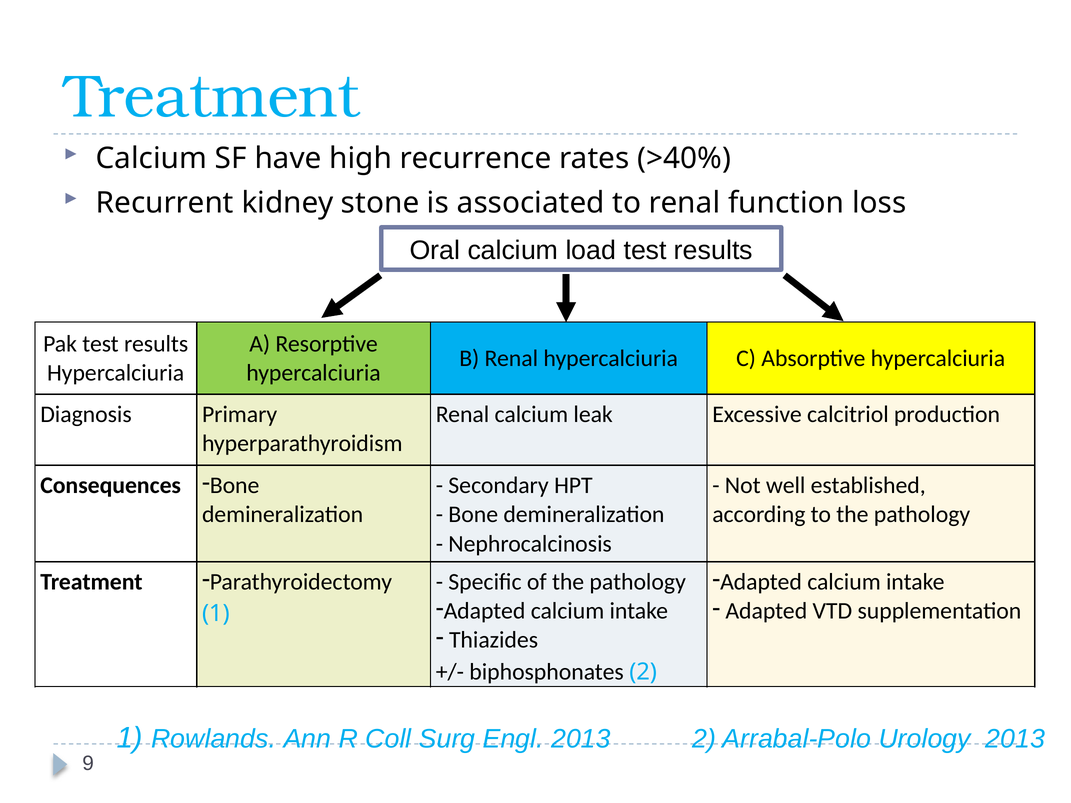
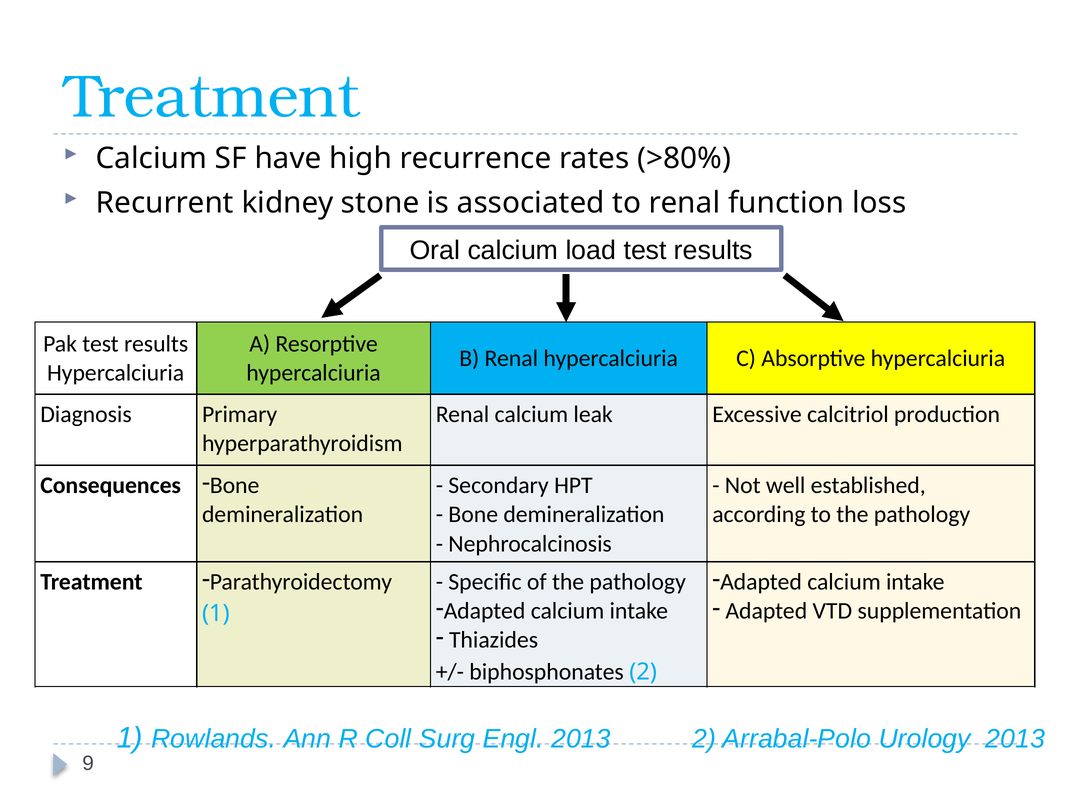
>40%: >40% -> >80%
